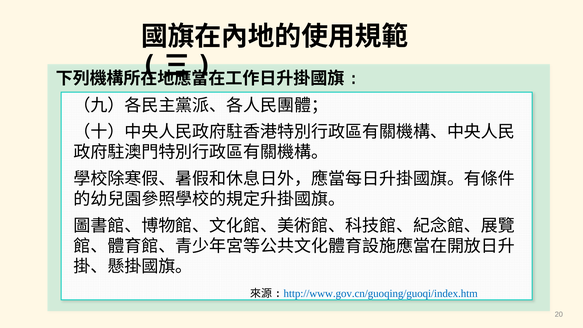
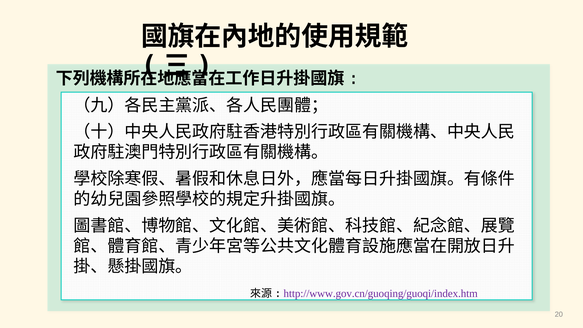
http://www.gov.cn/guoqing/guoqi/index.htm colour: blue -> purple
